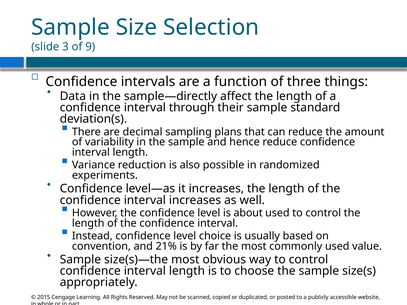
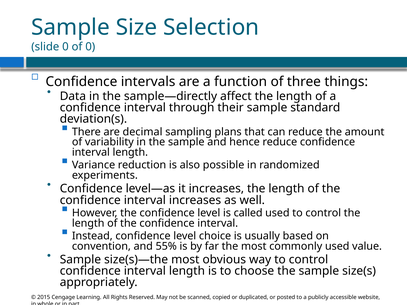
slide 3: 3 -> 0
of 9: 9 -> 0
about: about -> called
21%: 21% -> 55%
